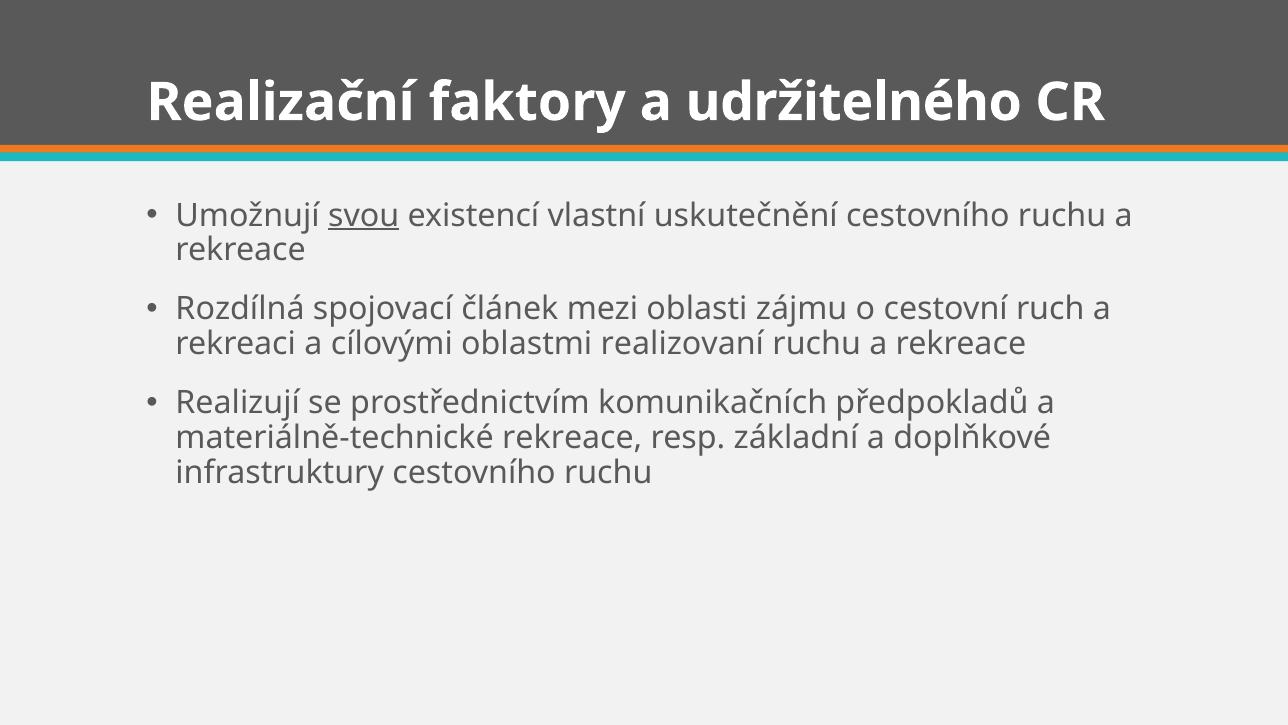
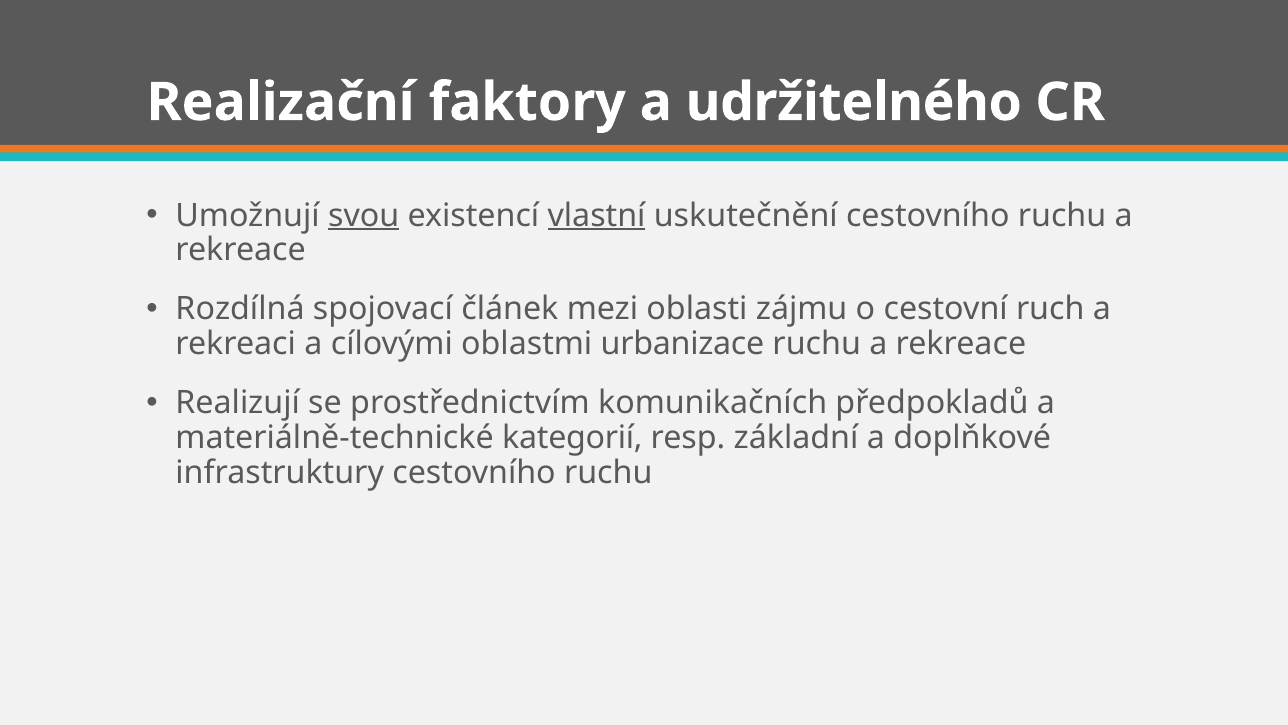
vlastní underline: none -> present
realizovaní: realizovaní -> urbanizace
materiálně-technické rekreace: rekreace -> kategorií
